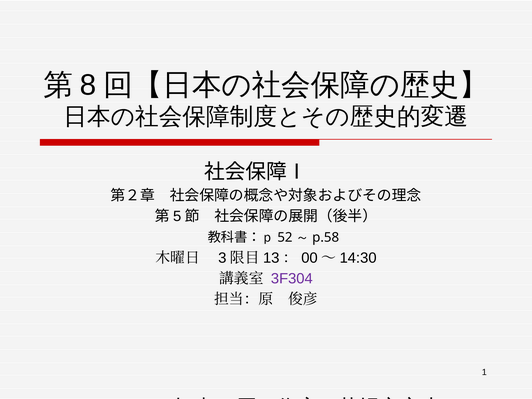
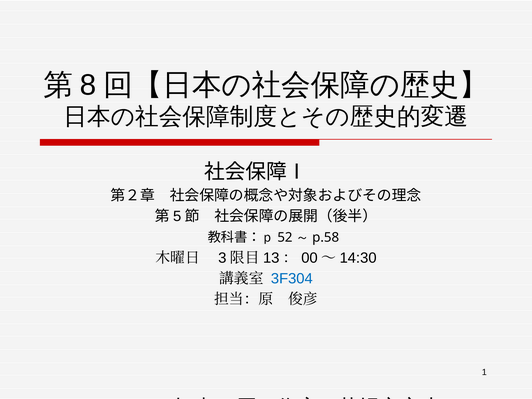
3F304 colour: purple -> blue
